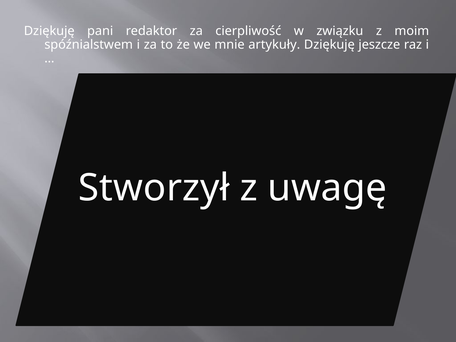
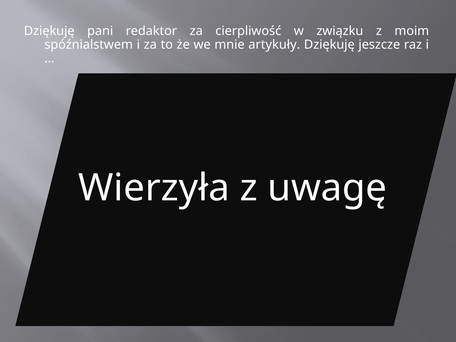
Stworzył: Stworzył -> Wierzyła
